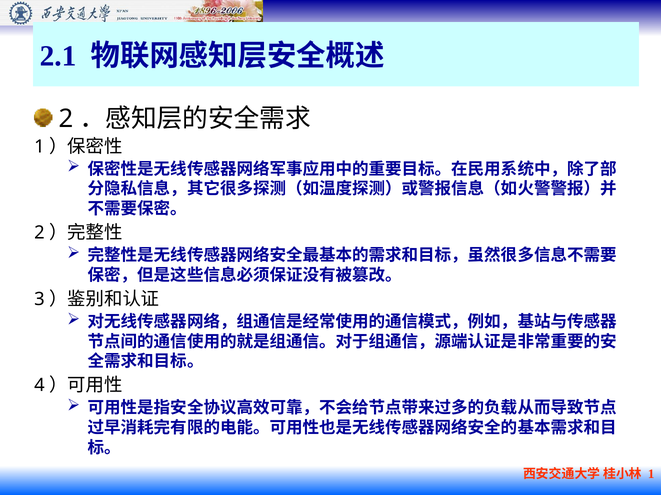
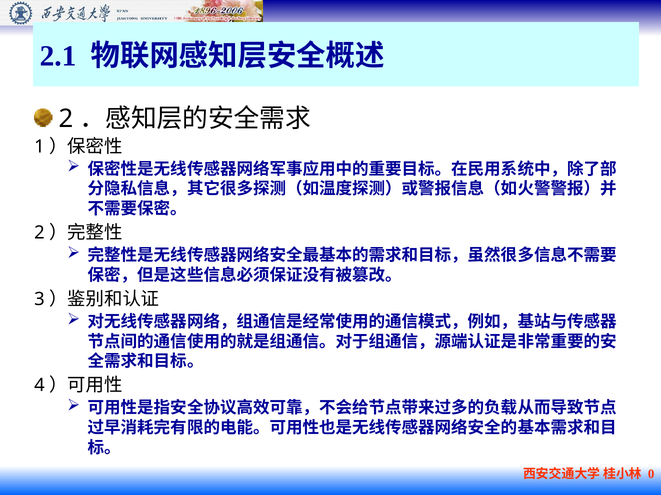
1 at (651, 475): 1 -> 0
